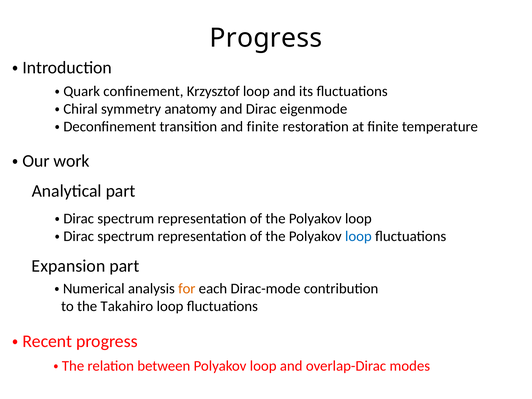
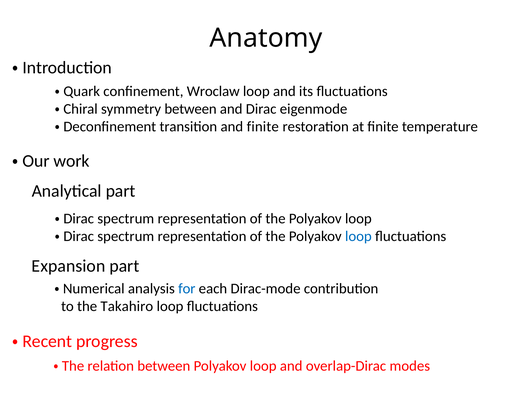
Progress at (266, 38): Progress -> Anatomy
Krzysztof: Krzysztof -> Wroclaw
symmetry anatomy: anatomy -> between
for colour: orange -> blue
